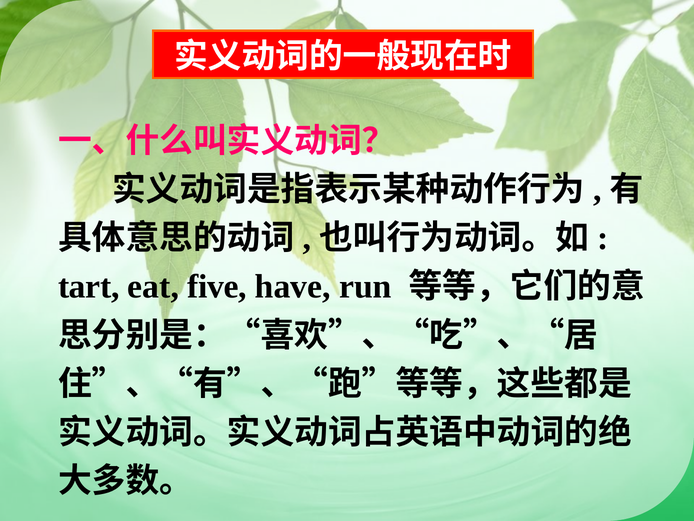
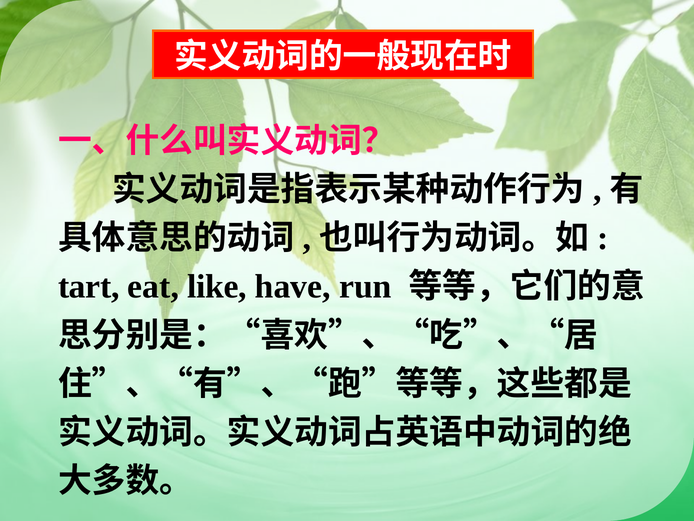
five: five -> like
